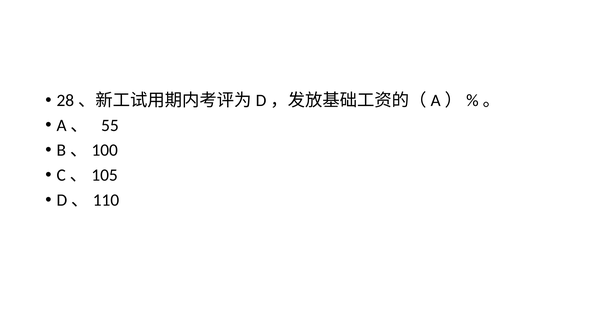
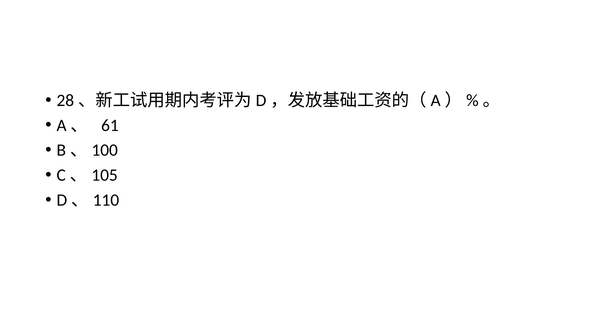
55: 55 -> 61
